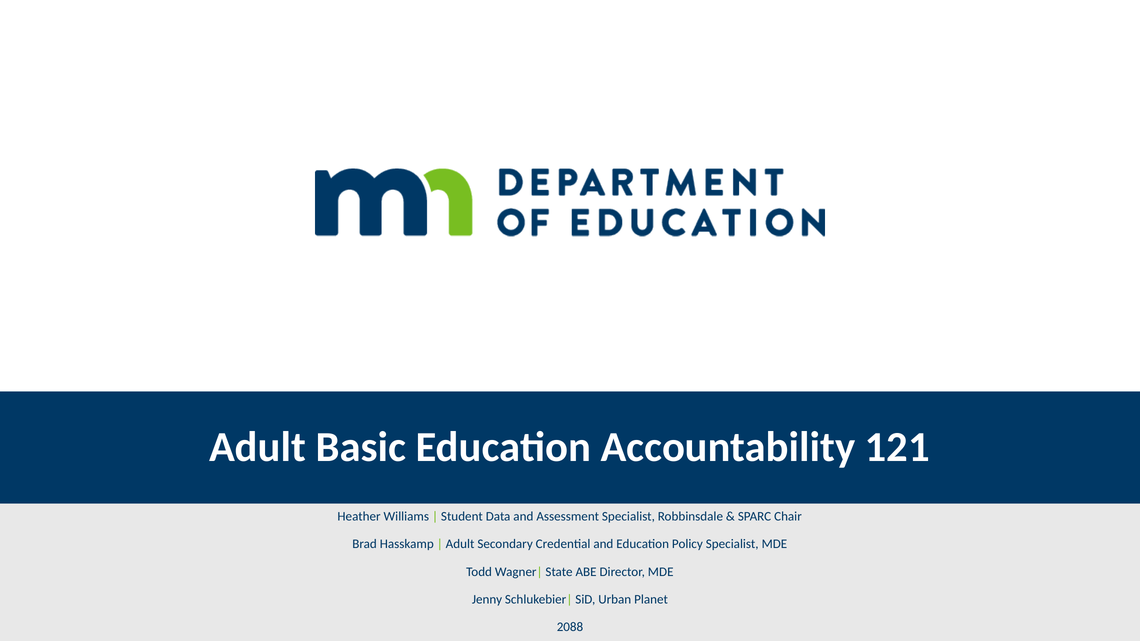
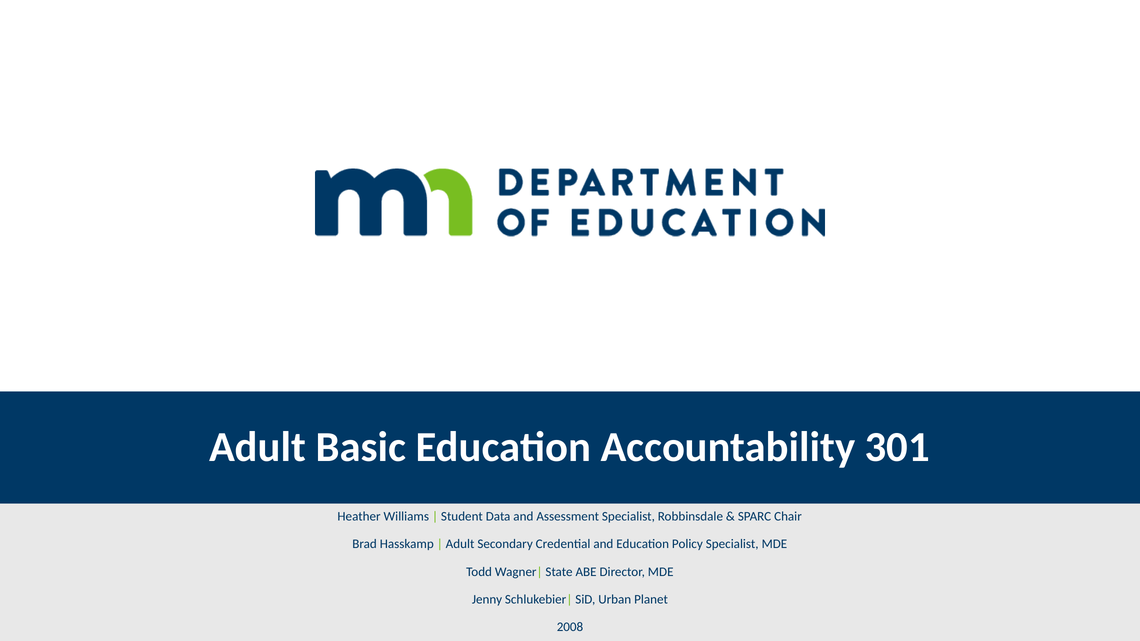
121: 121 -> 301
2088: 2088 -> 2008
